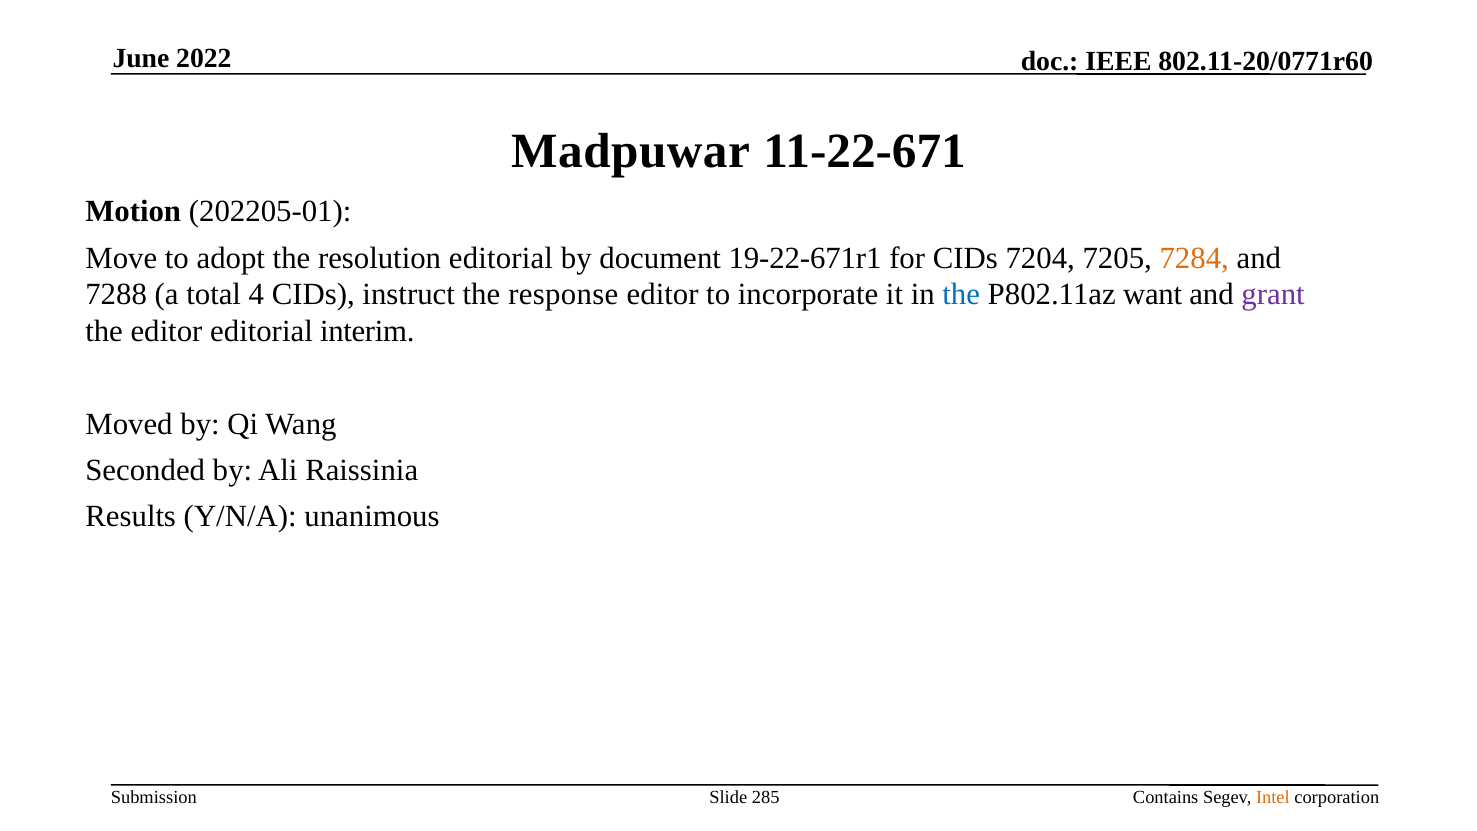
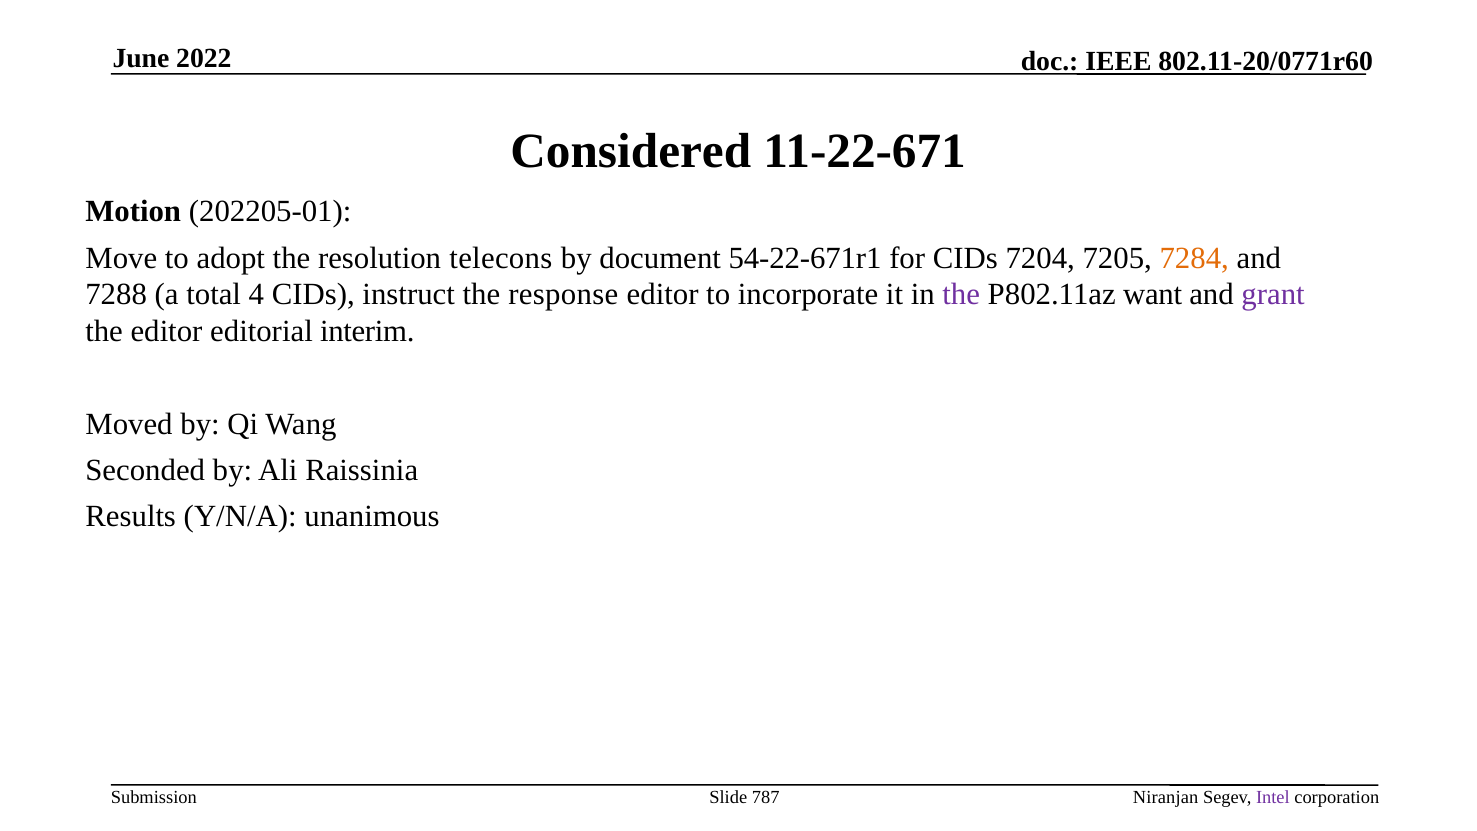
Madpuwar: Madpuwar -> Considered
resolution editorial: editorial -> telecons
19-22-671r1: 19-22-671r1 -> 54-22-671r1
the at (961, 295) colour: blue -> purple
285: 285 -> 787
Contains: Contains -> Niranjan
Intel colour: orange -> purple
